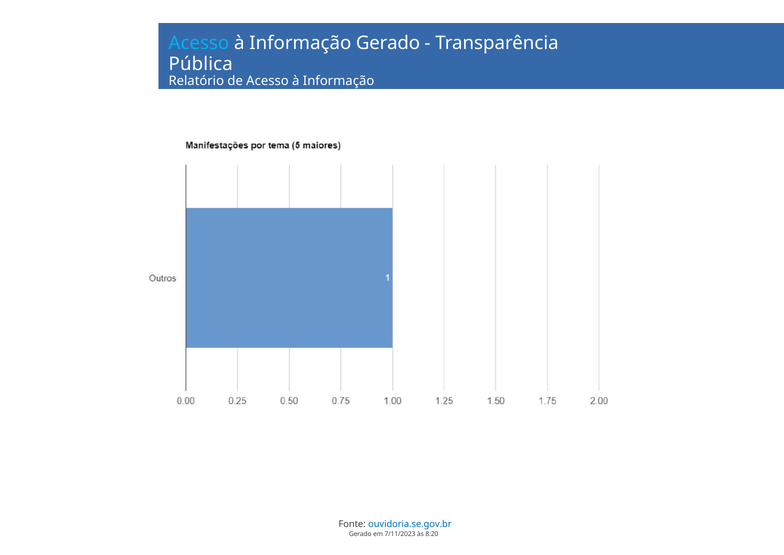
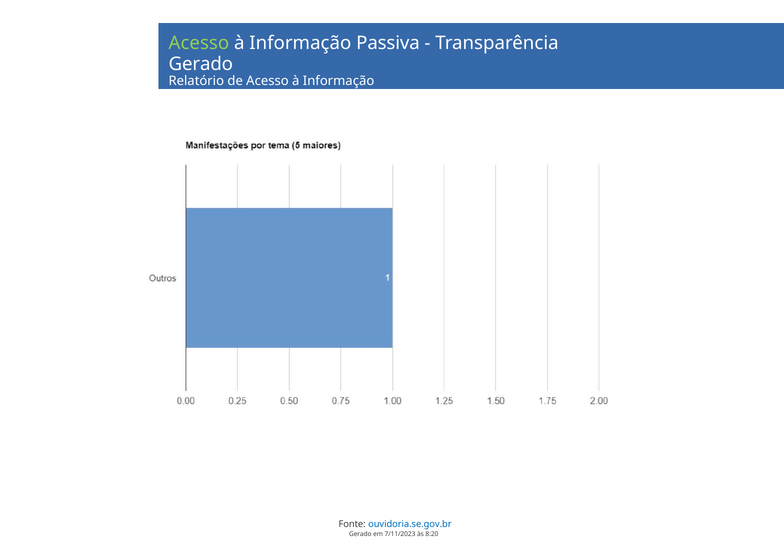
Acesso at (199, 43) colour: light blue -> light green
Informação Gerado: Gerado -> Passiva
Pública at (201, 64): Pública -> Gerado
